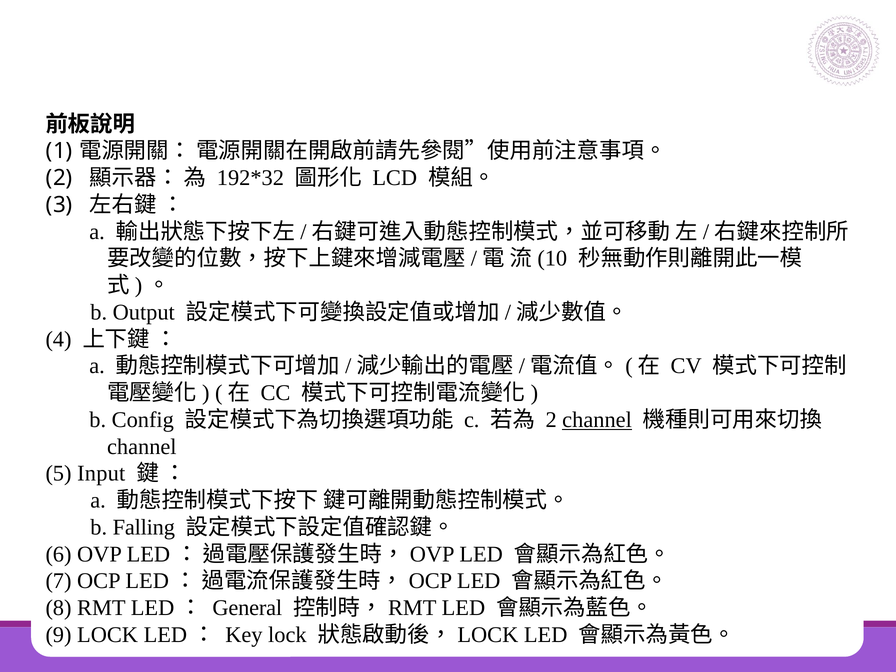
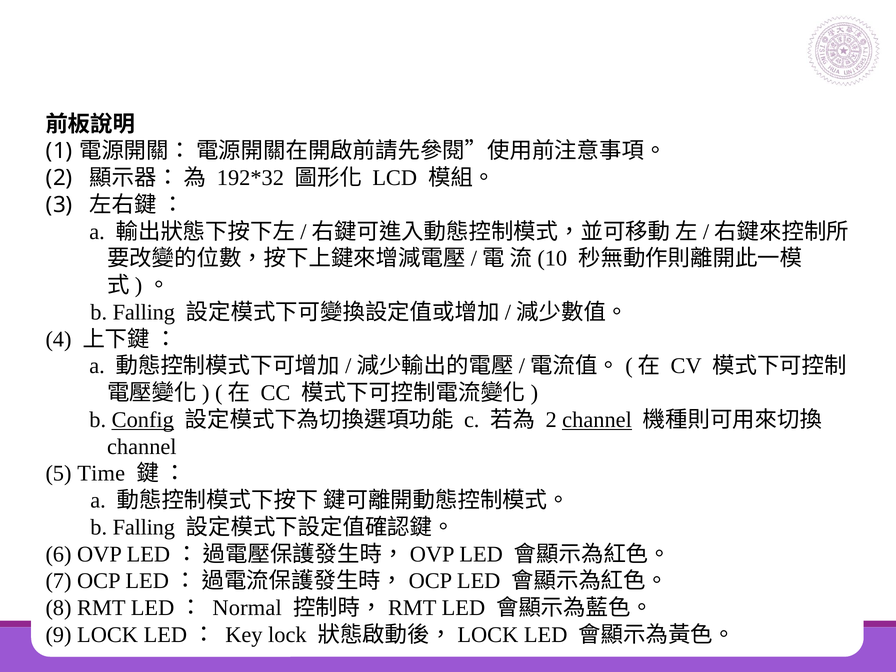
Output at (144, 312): Output -> Falling
Config underline: none -> present
Input: Input -> Time
General: General -> Normal
